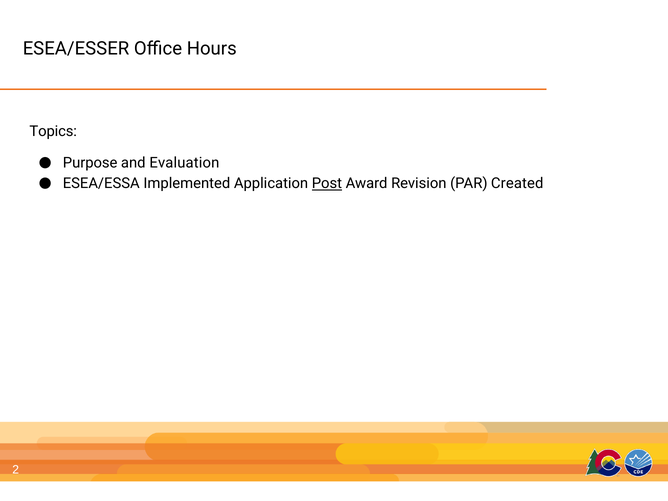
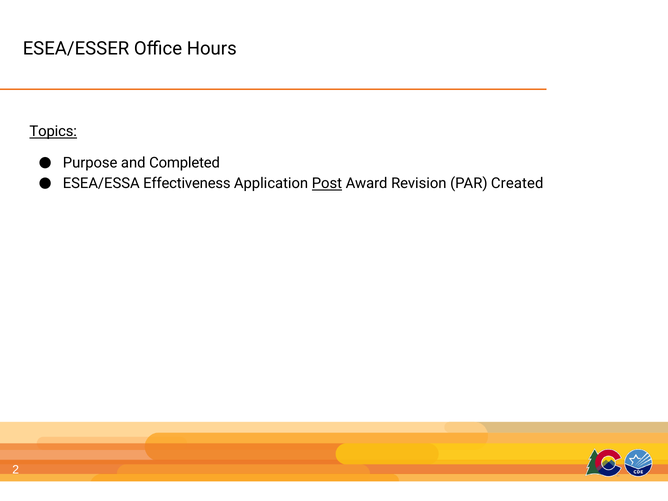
Topics underline: none -> present
Evaluation: Evaluation -> Completed
Implemented: Implemented -> Effectiveness
